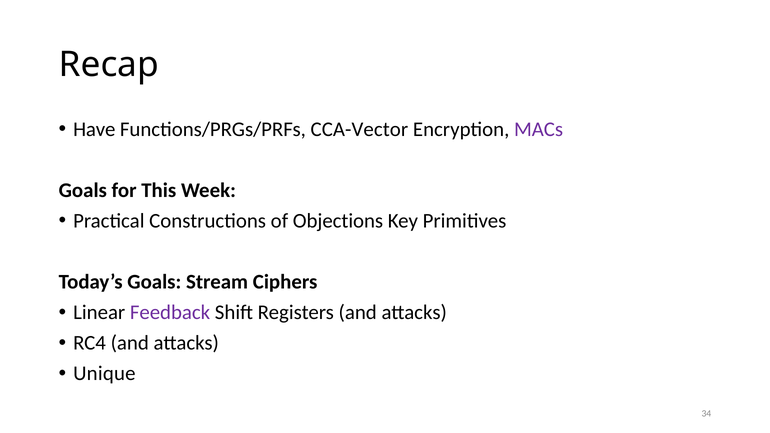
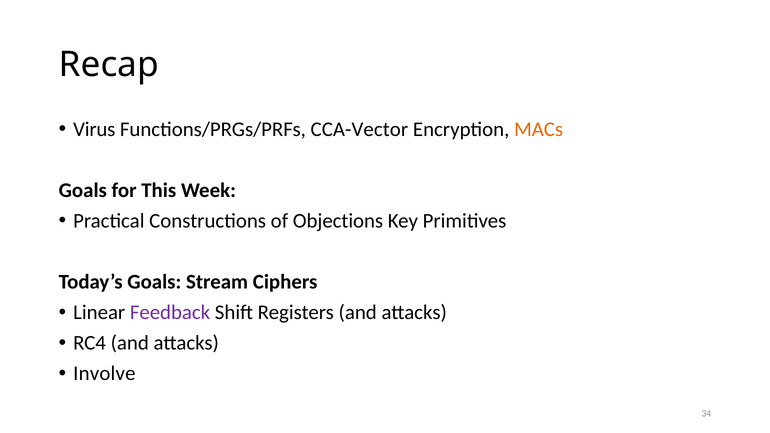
Have: Have -> Virus
MACs colour: purple -> orange
Unique: Unique -> Involve
